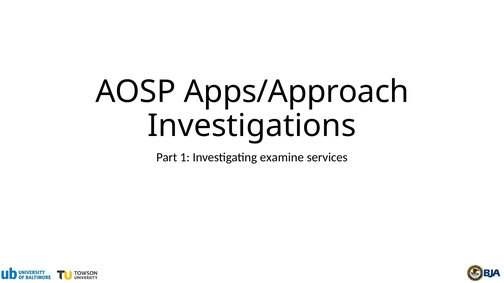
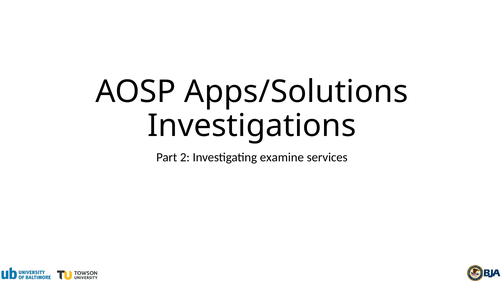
Apps/Approach: Apps/Approach -> Apps/Solutions
1: 1 -> 2
